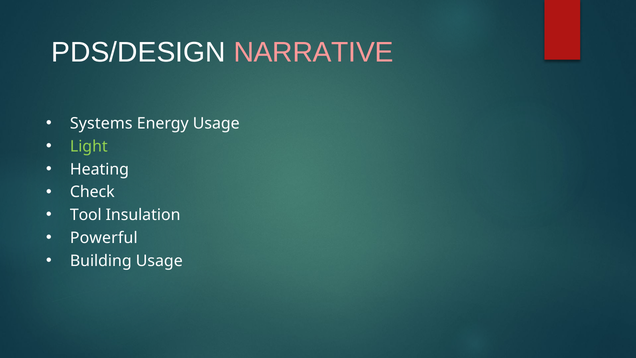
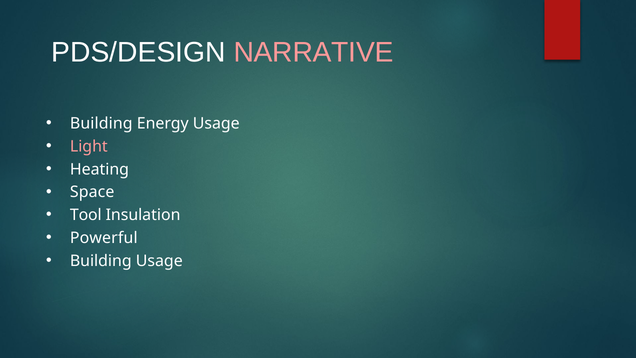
Systems at (101, 123): Systems -> Building
Light colour: light green -> pink
Check: Check -> Space
